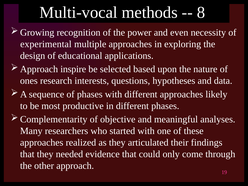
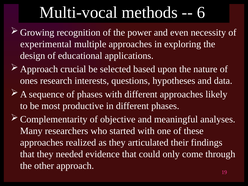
8: 8 -> 6
inspire: inspire -> crucial
